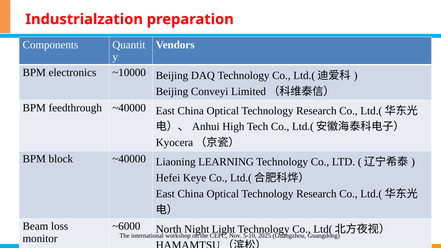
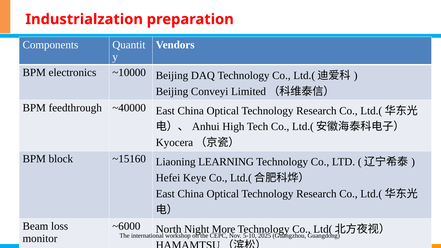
block ~40000: ~40000 -> ~15160
Light: Light -> More
